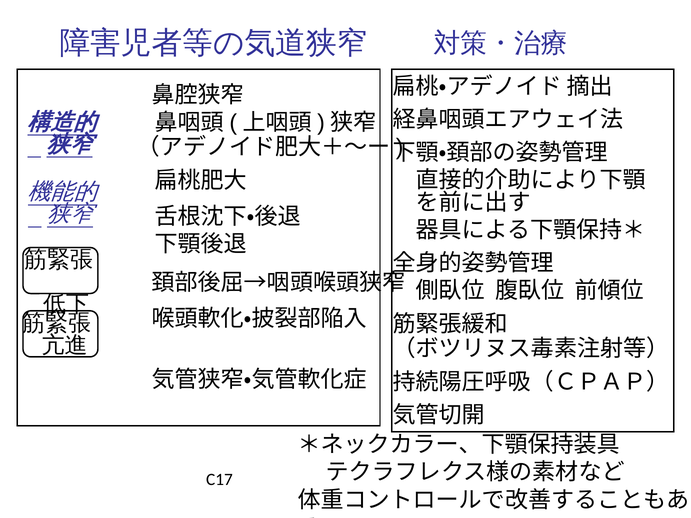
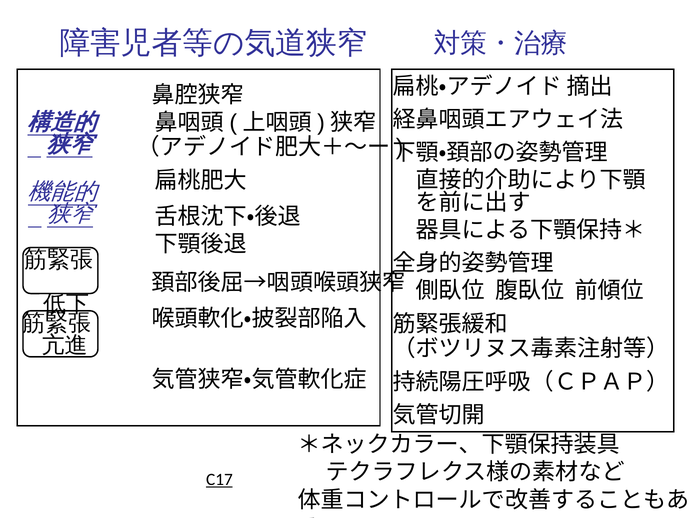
C17 underline: none -> present
